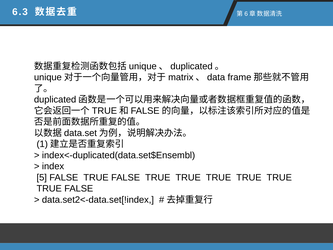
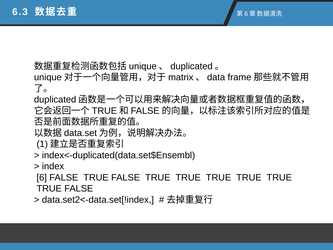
5: 5 -> 6
